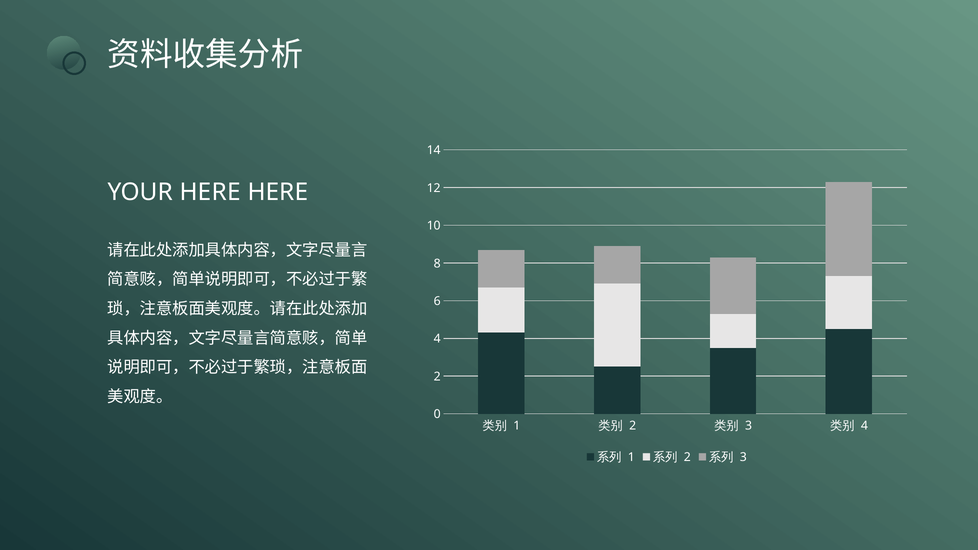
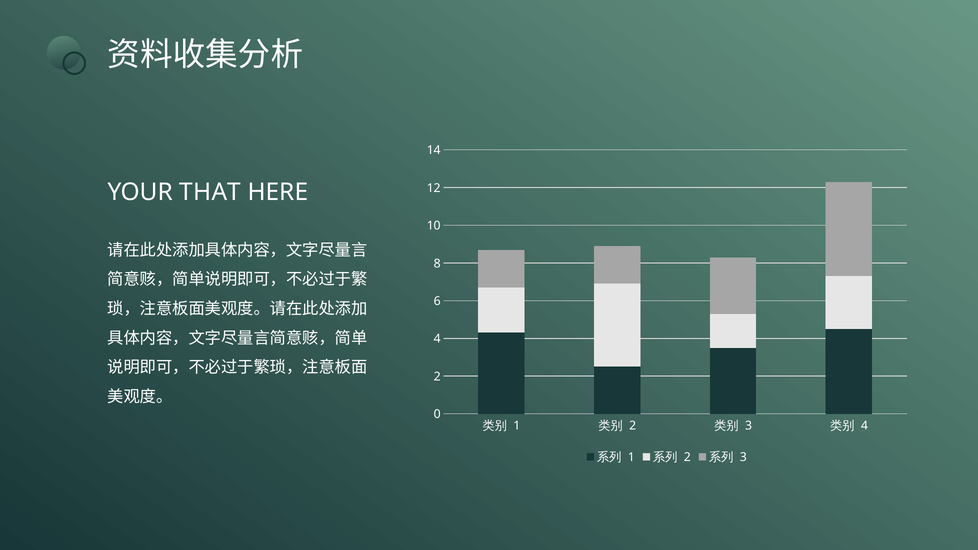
YOUR HERE: HERE -> THAT
